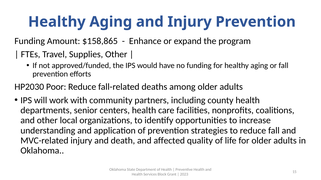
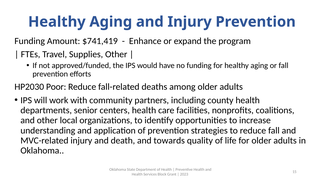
$158,865: $158,865 -> $741,419
affected: affected -> towards
